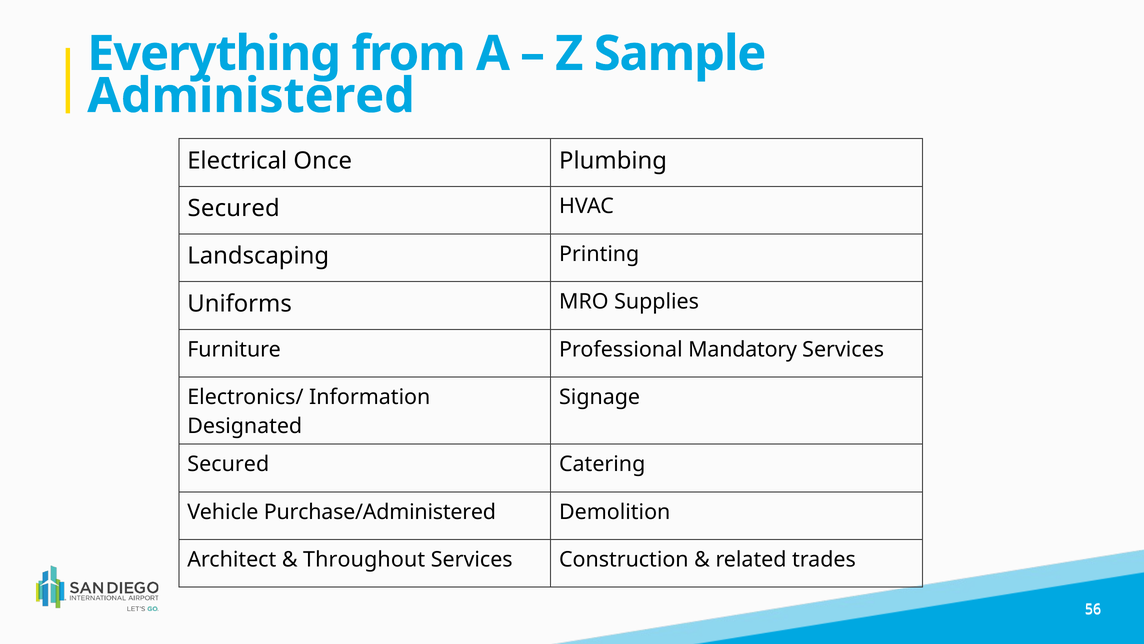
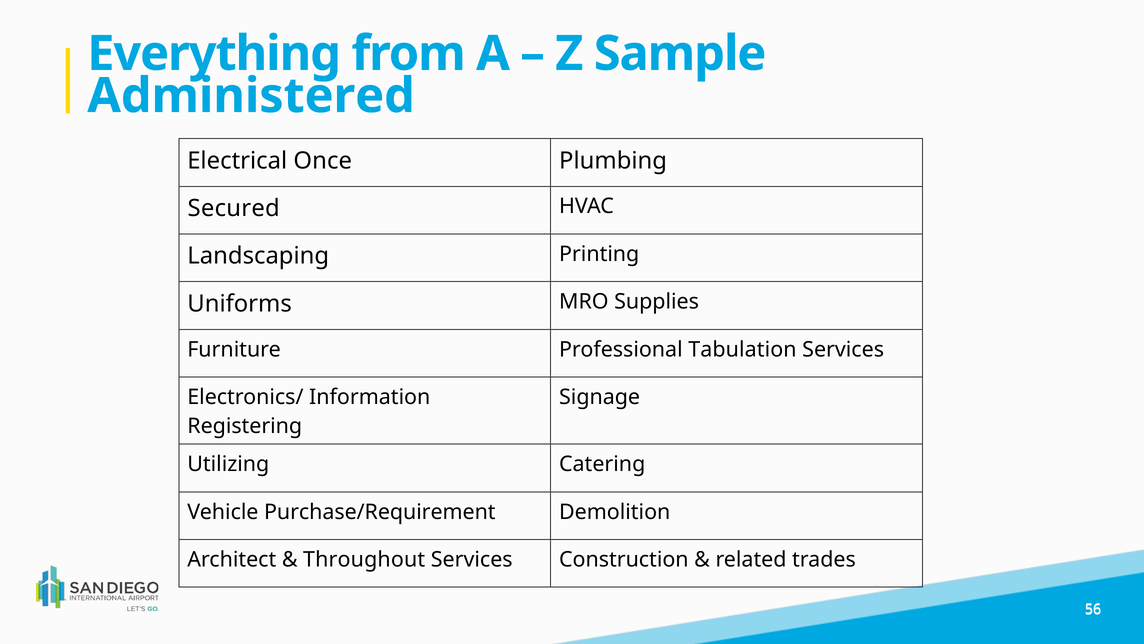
Mandatory: Mandatory -> Tabulation
Designated: Designated -> Registering
Secured at (228, 464): Secured -> Utilizing
Purchase/Administered: Purchase/Administered -> Purchase/Requirement
